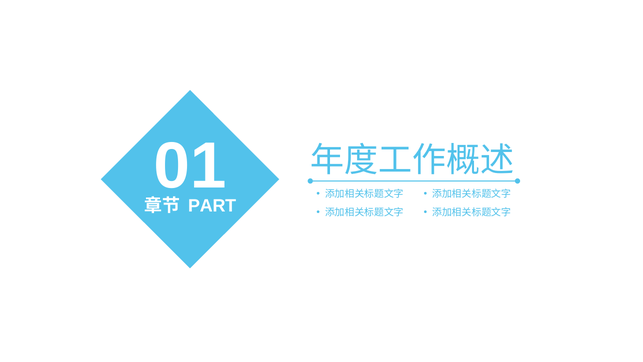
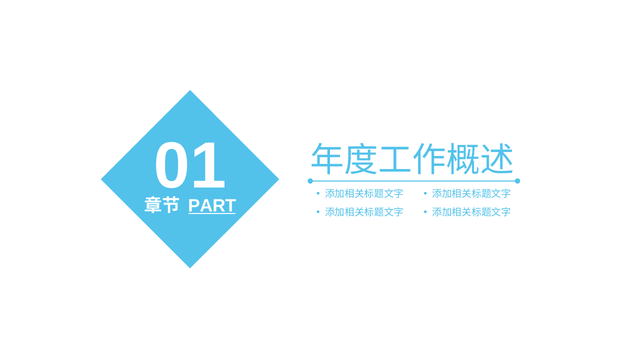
PART underline: none -> present
